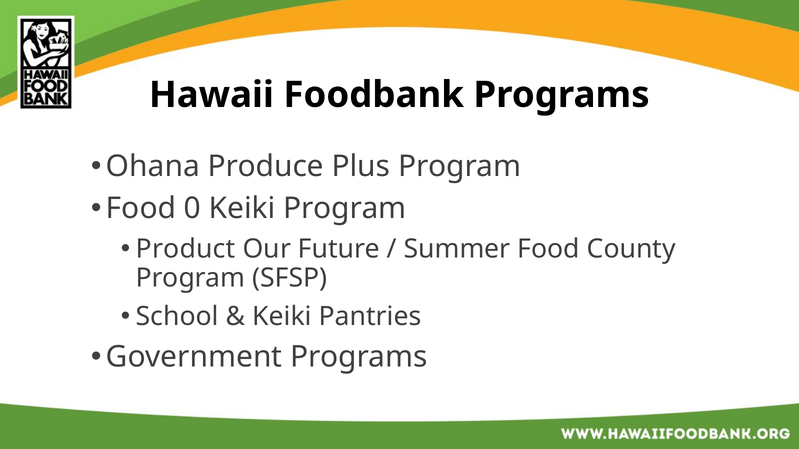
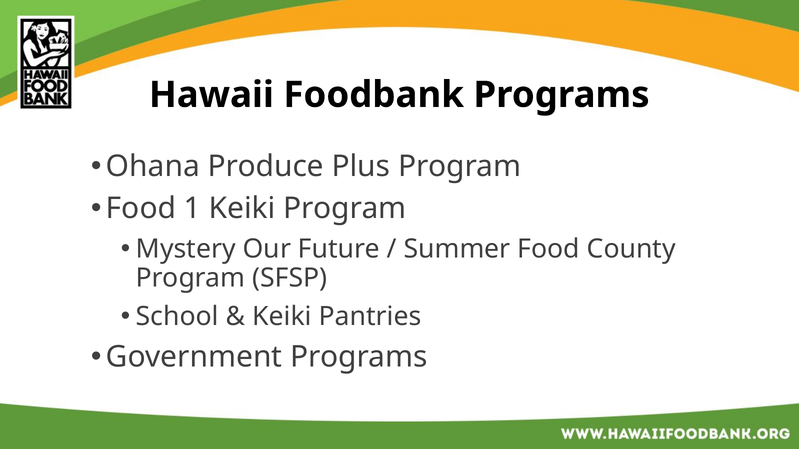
0: 0 -> 1
Product: Product -> Mystery
